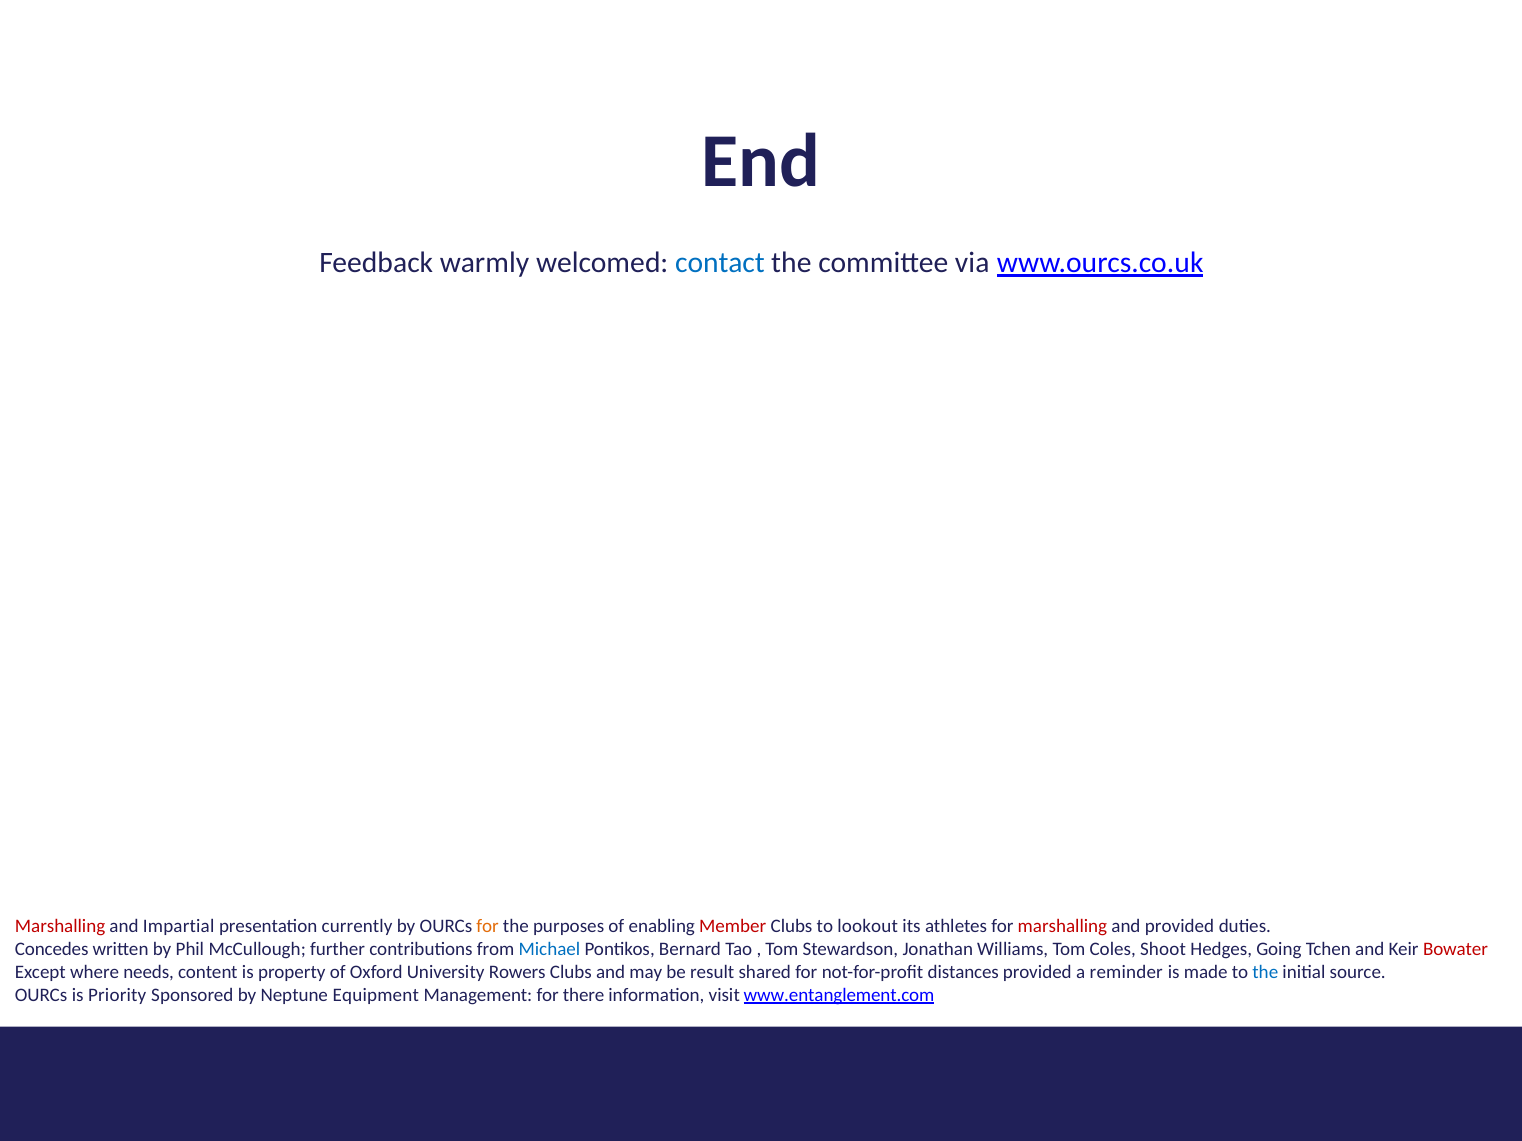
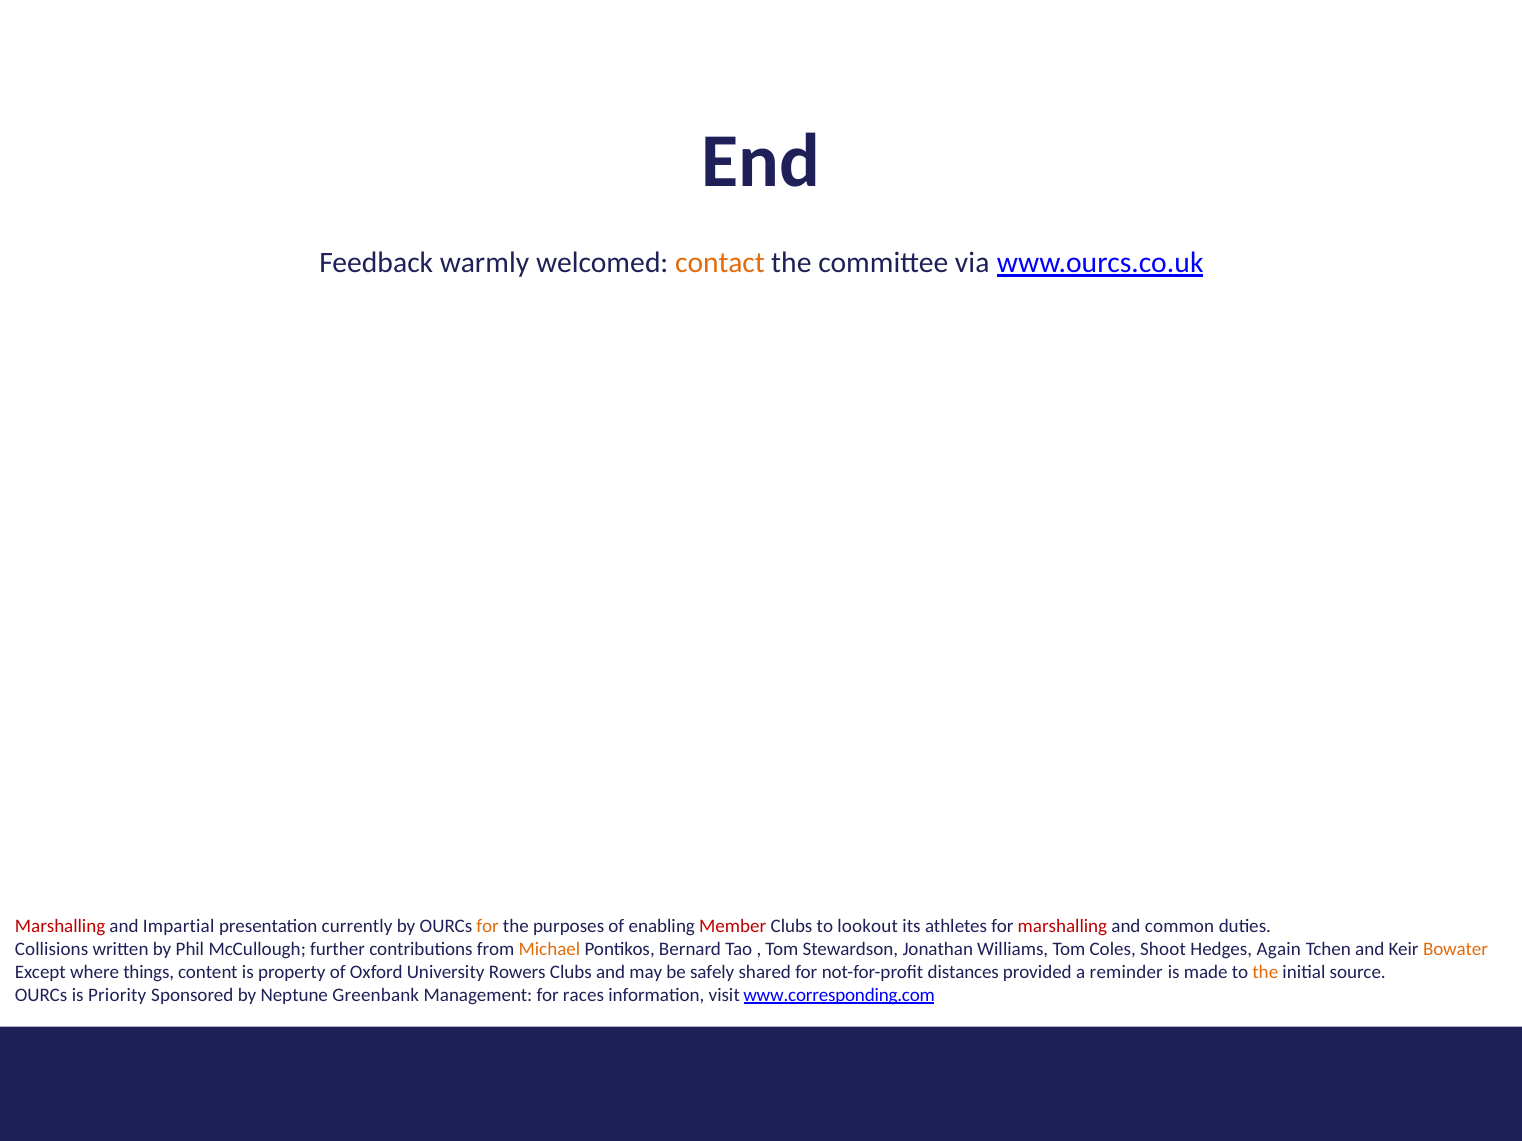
contact colour: blue -> orange
and provided: provided -> common
Concedes: Concedes -> Collisions
Michael colour: blue -> orange
Going: Going -> Again
Bowater colour: red -> orange
needs: needs -> things
result: result -> safely
the at (1265, 972) colour: blue -> orange
Equipment: Equipment -> Greenbank
there: there -> races
www.entanglement.com: www.entanglement.com -> www.corresponding.com
